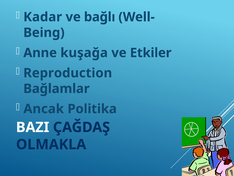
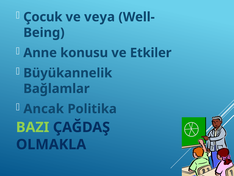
Kadar: Kadar -> Çocuk
bağlı: bağlı -> veya
kuşağa: kuşağa -> konusu
Reproduction: Reproduction -> Büyükannelik
BAZI colour: white -> light green
